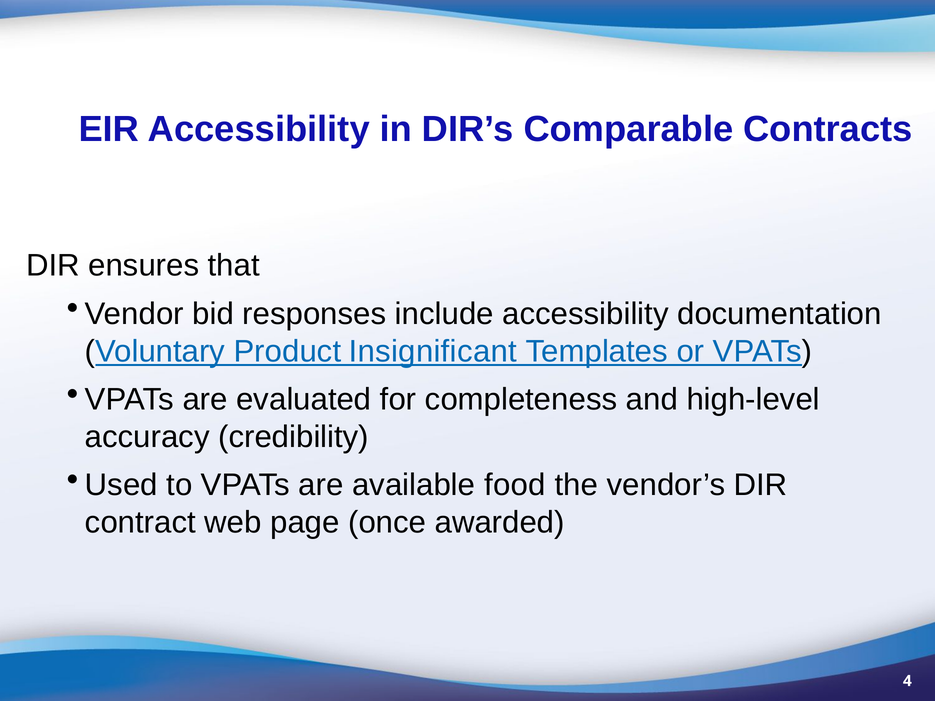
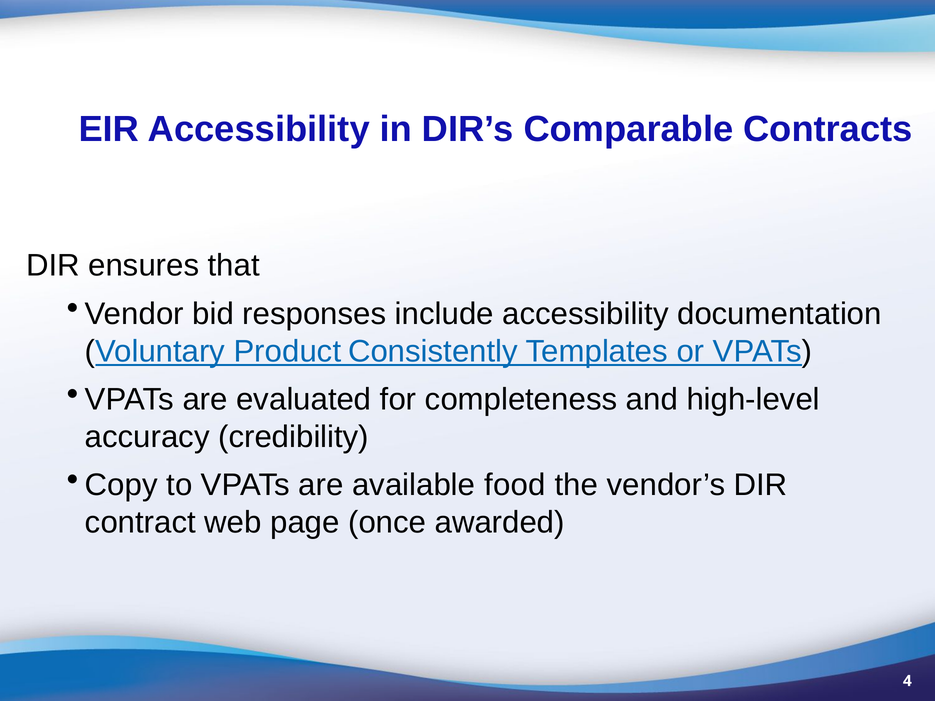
Insignificant: Insignificant -> Consistently
Used: Used -> Copy
